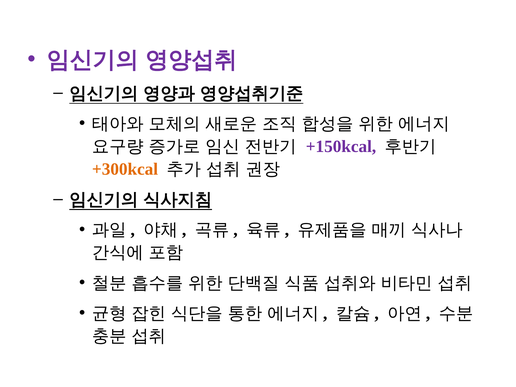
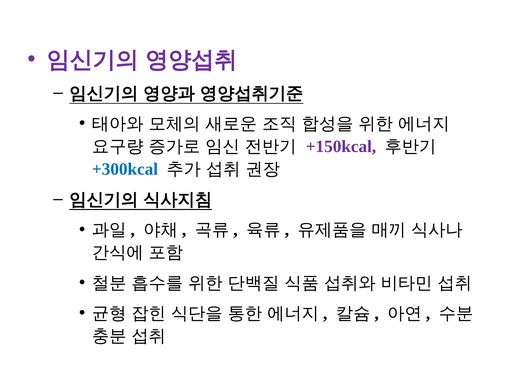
+300kcal colour: orange -> blue
